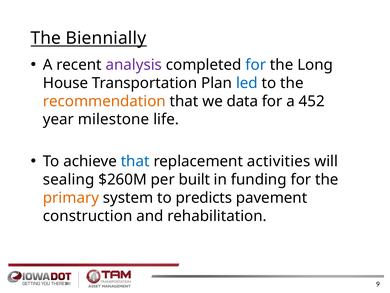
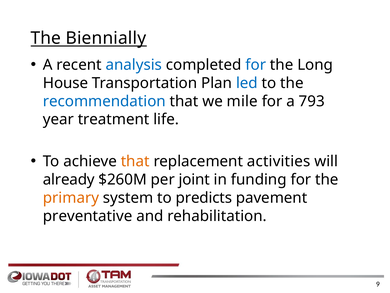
analysis colour: purple -> blue
recommendation colour: orange -> blue
data: data -> mile
452: 452 -> 793
milestone: milestone -> treatment
that at (135, 161) colour: blue -> orange
sealing: sealing -> already
built: built -> joint
construction: construction -> preventative
